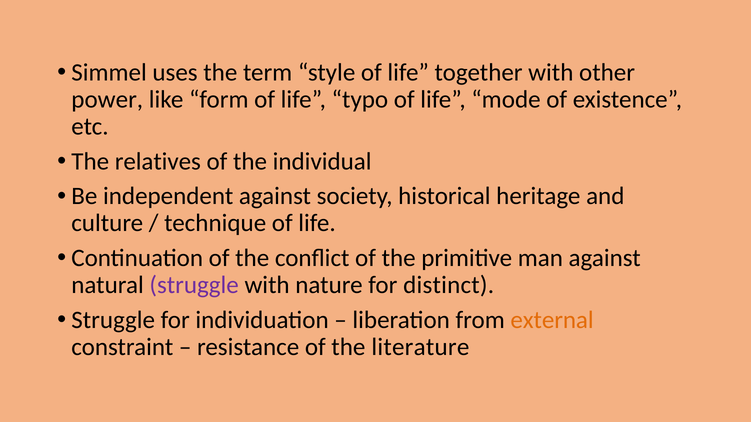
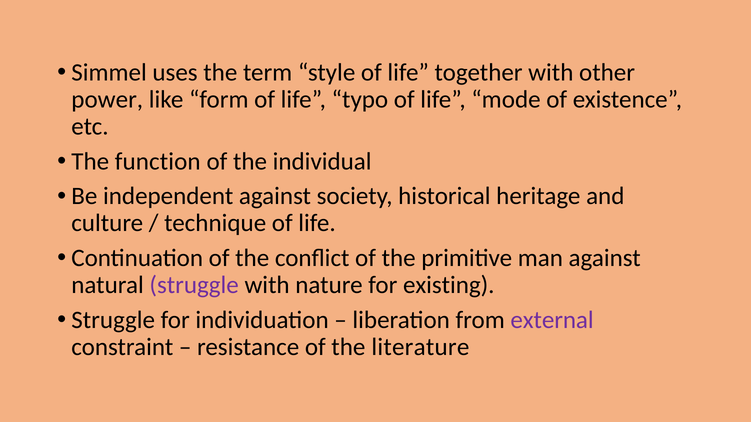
relatives: relatives -> function
distinct: distinct -> existing
external colour: orange -> purple
